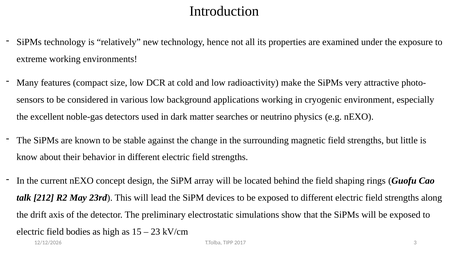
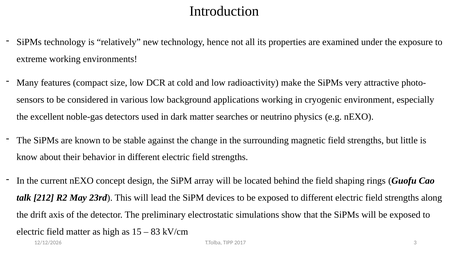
field bodies: bodies -> matter
23: 23 -> 83
